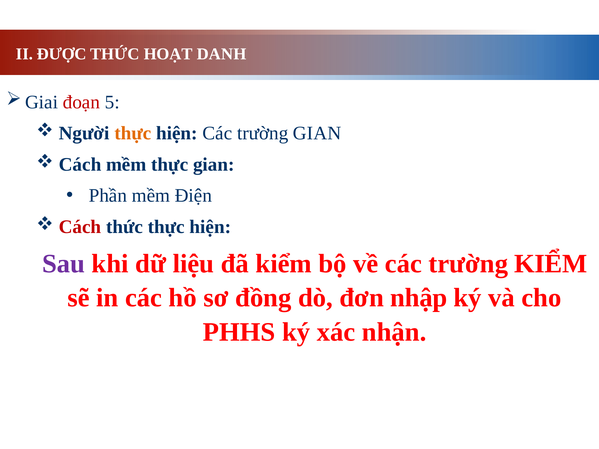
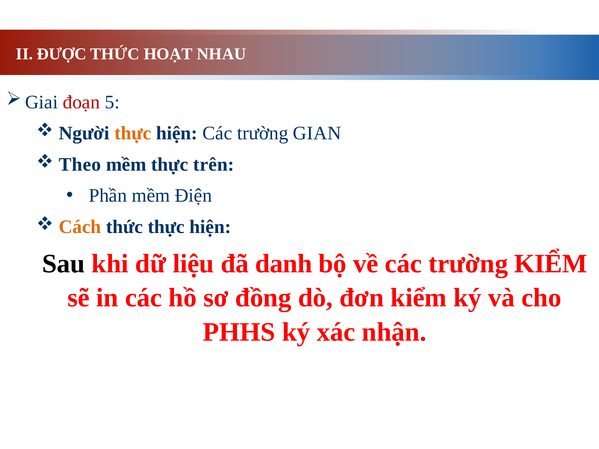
DANH: DANH -> NHAU
Cách at (80, 165): Cách -> Theo
thực gian: gian -> trên
Cách at (80, 227) colour: red -> orange
Sau colour: purple -> black
đã kiểm: kiểm -> danh
đơn nhập: nhập -> kiểm
